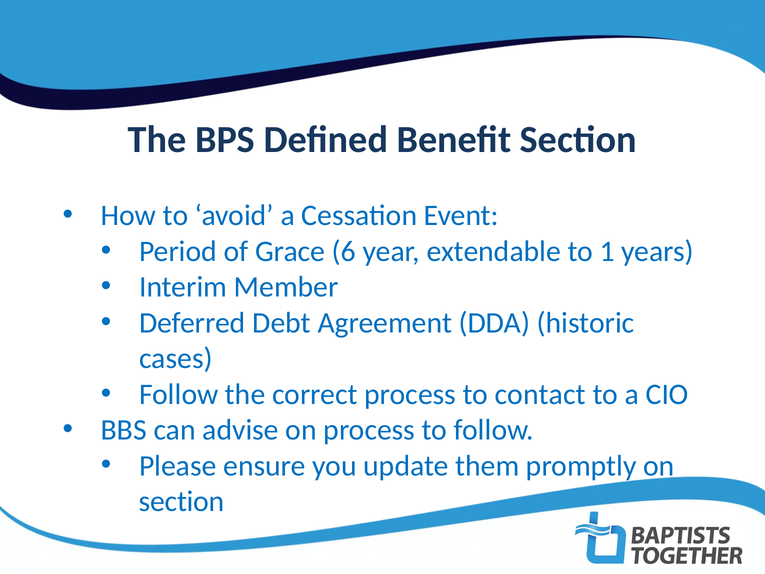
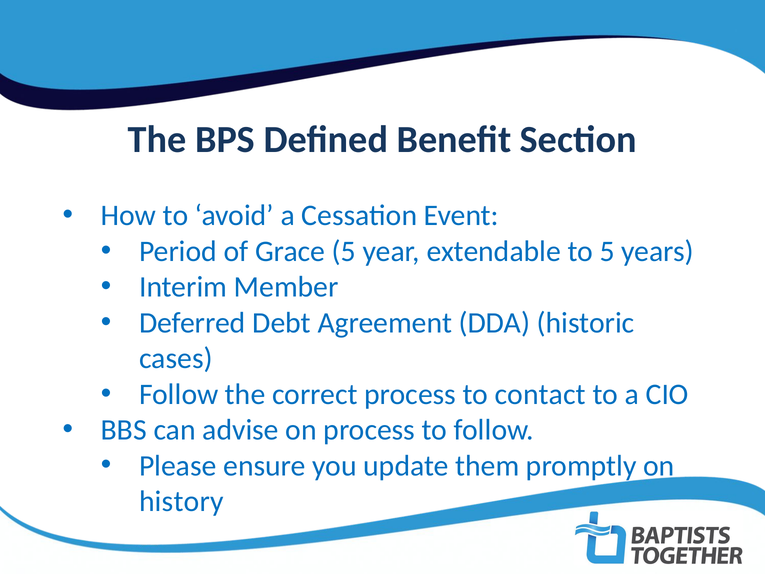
Grace 6: 6 -> 5
to 1: 1 -> 5
section at (182, 501): section -> history
